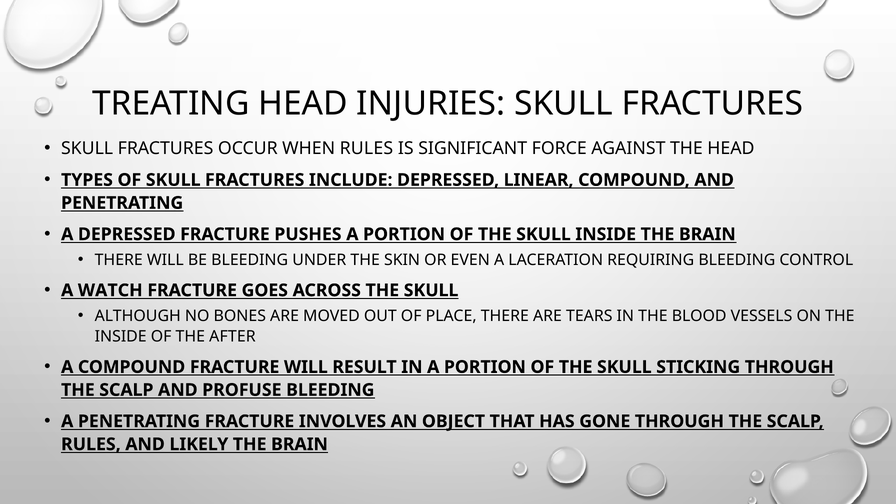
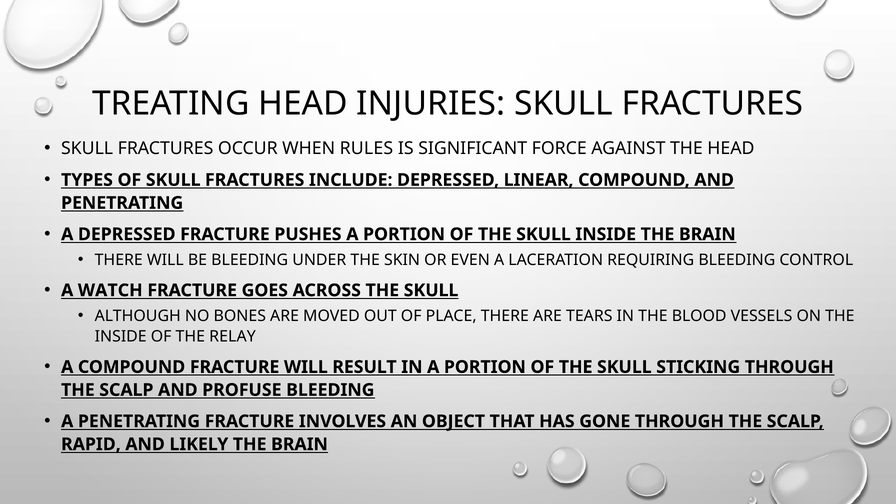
AFTER: AFTER -> RELAY
RULES at (91, 444): RULES -> RAPID
